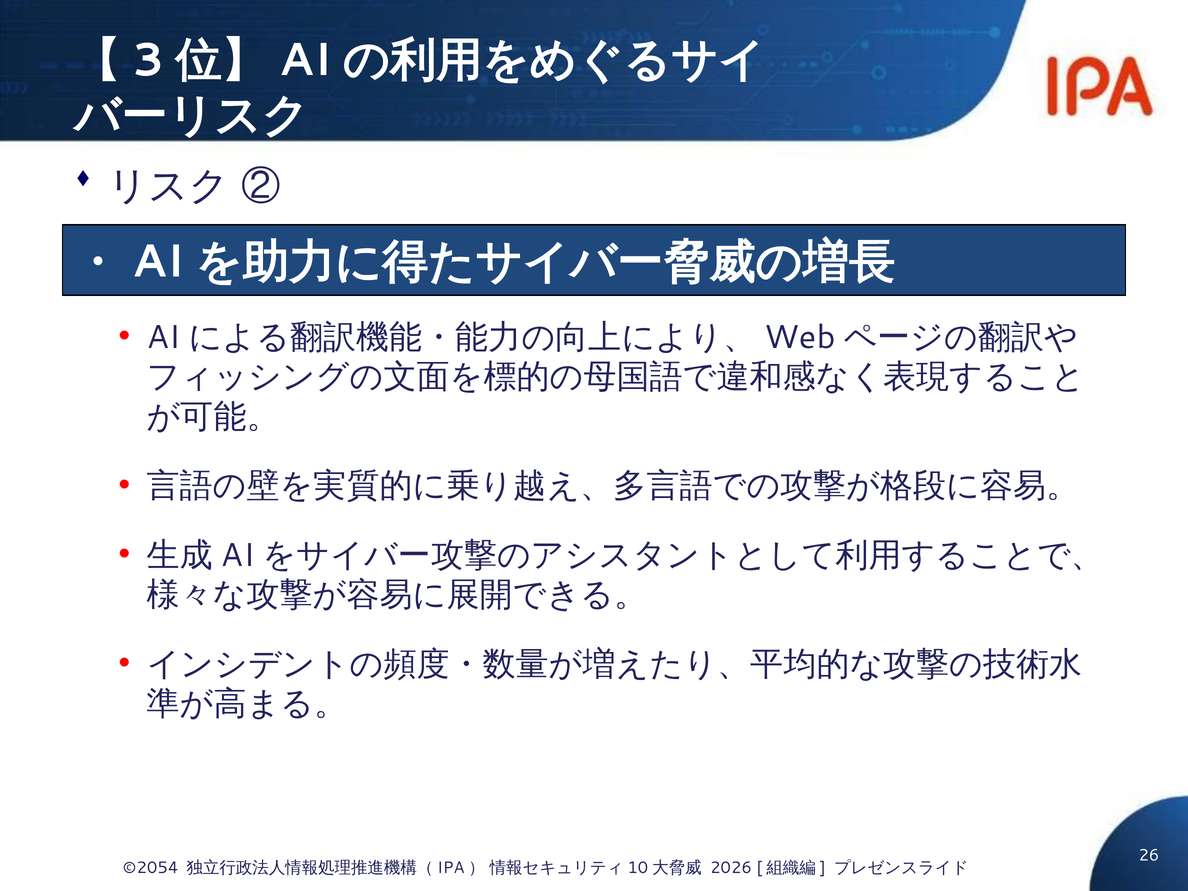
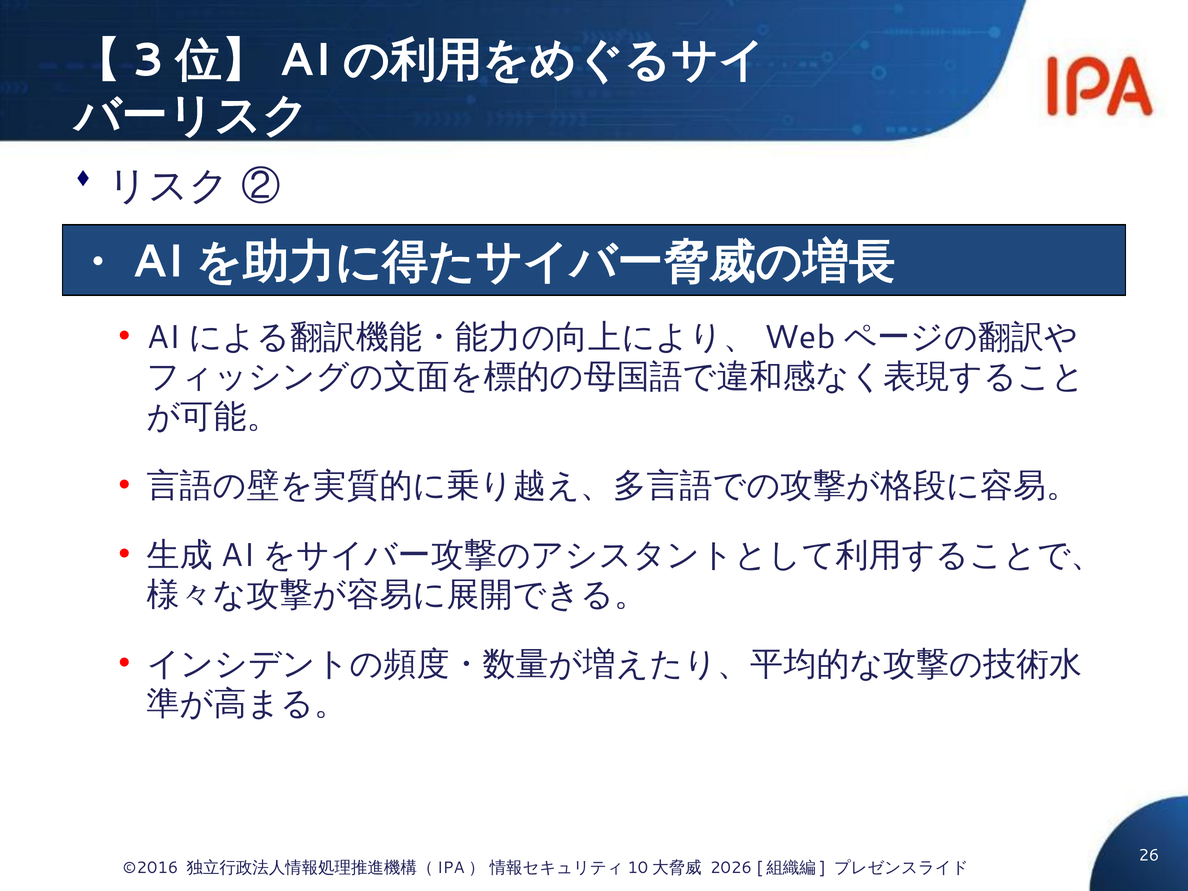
©2054: ©2054 -> ©2016
